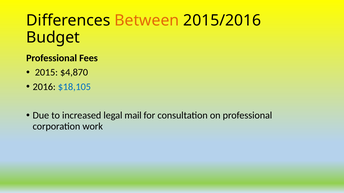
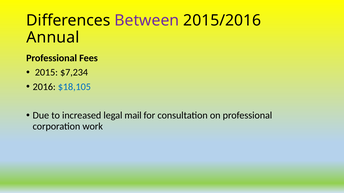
Between colour: orange -> purple
Budget: Budget -> Annual
$4,870: $4,870 -> $7,234
